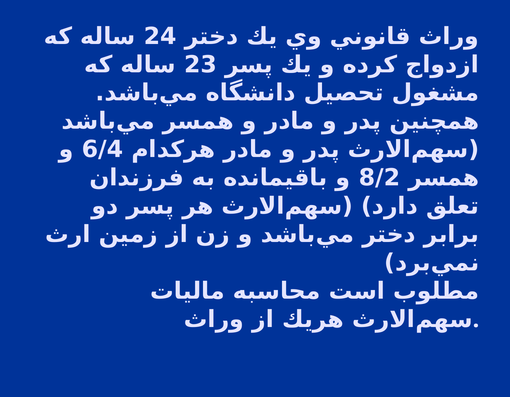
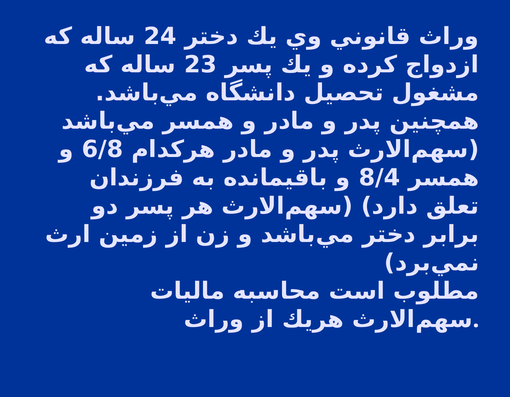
6/4: 6/4 -> 6/8
8/2: 8/2 -> 8/4
